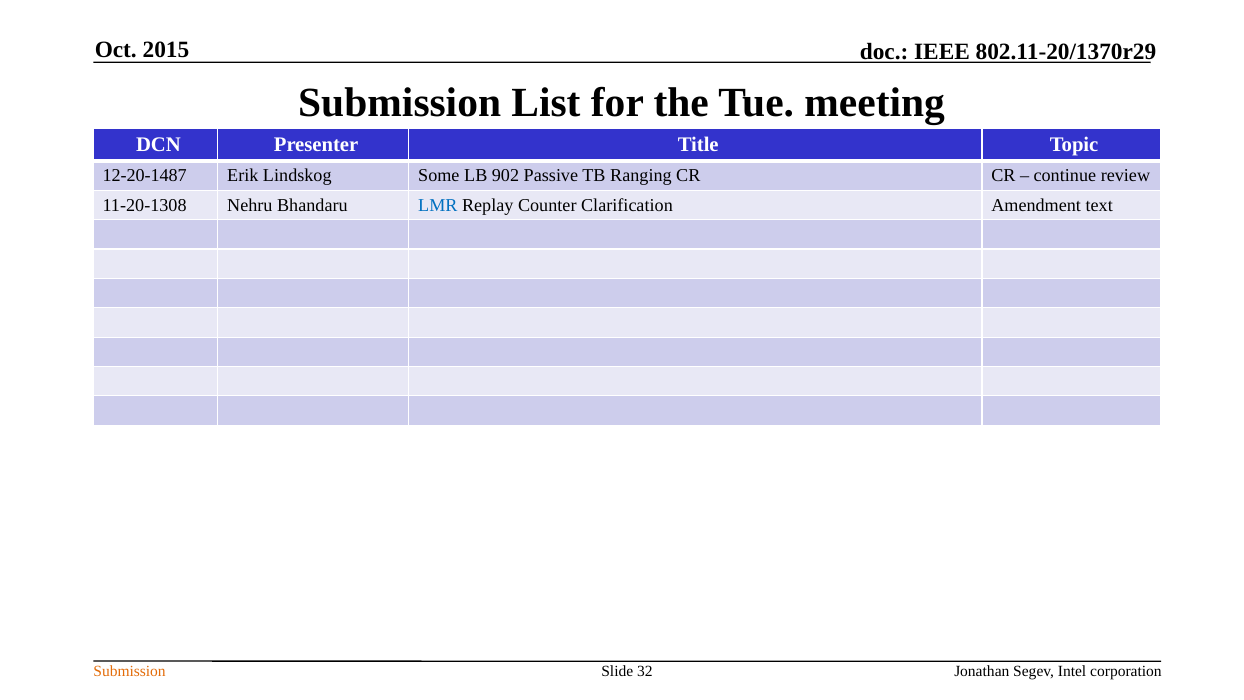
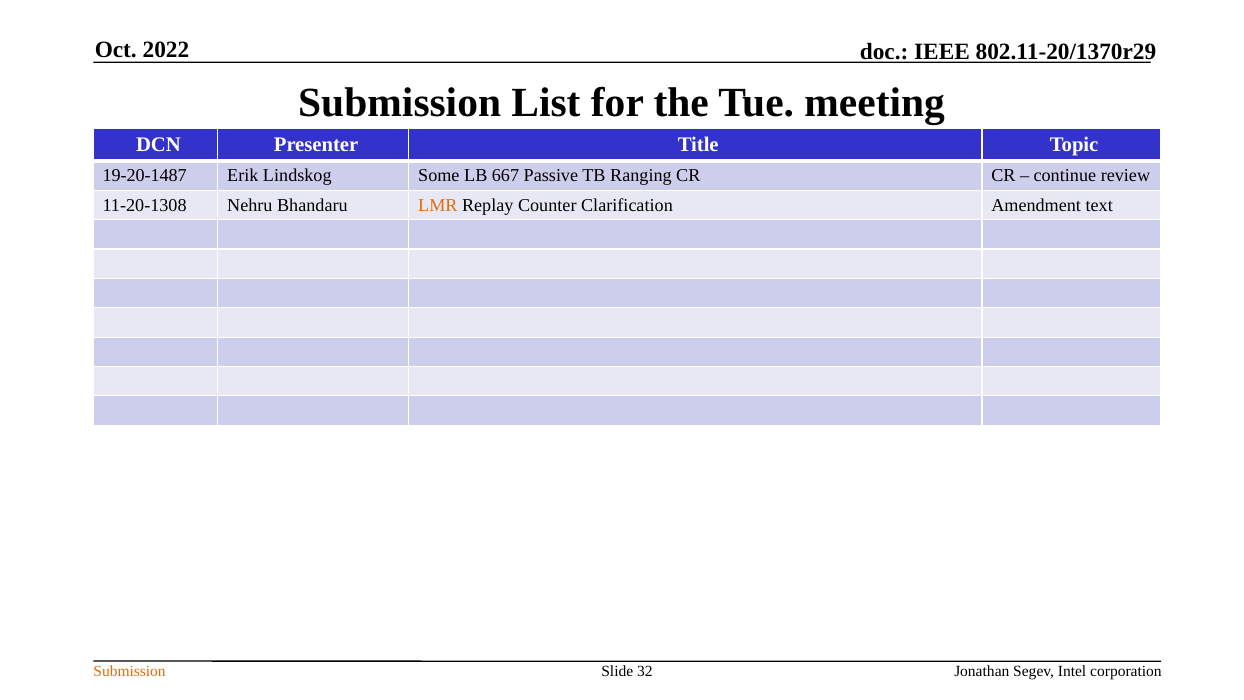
2015: 2015 -> 2022
12-20-1487: 12-20-1487 -> 19-20-1487
902: 902 -> 667
LMR colour: blue -> orange
